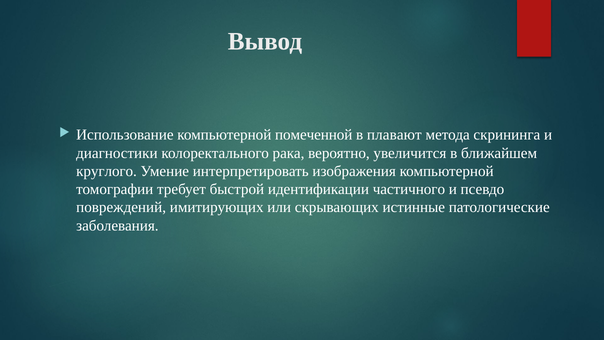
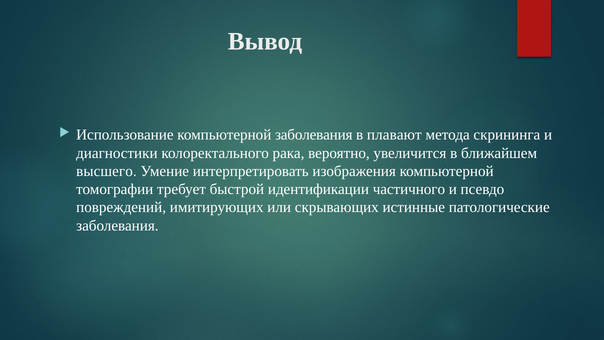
компьютерной помеченной: помеченной -> заболевания
круглого: круглого -> высшего
